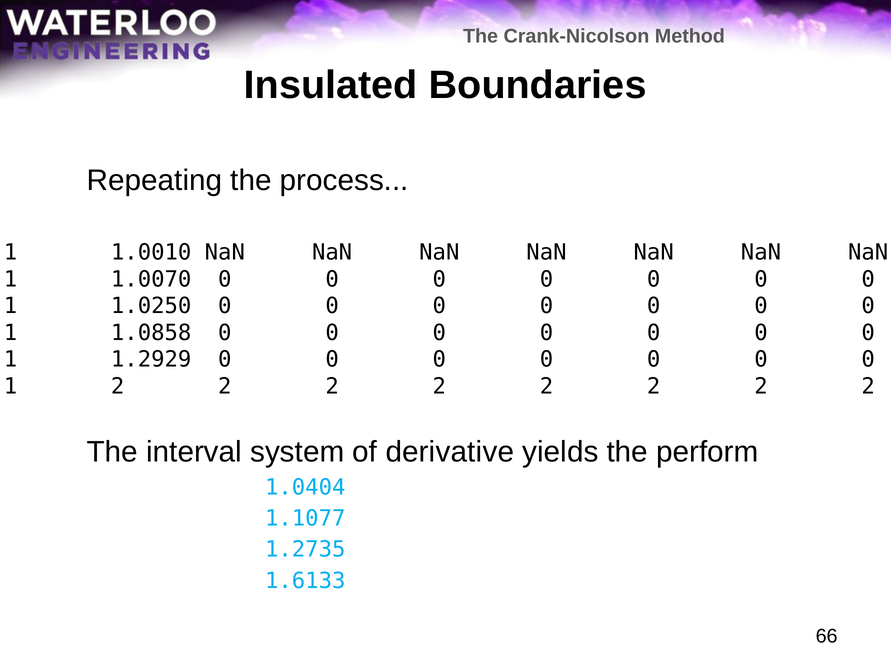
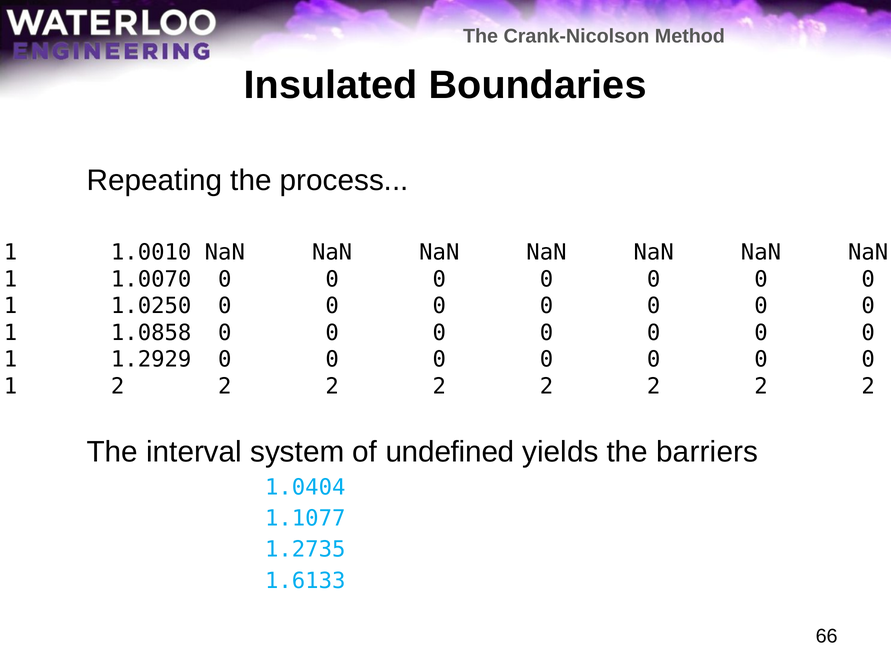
derivative: derivative -> undefined
perform: perform -> barriers
